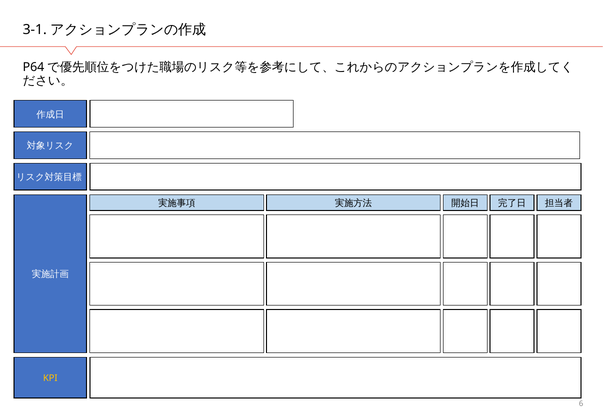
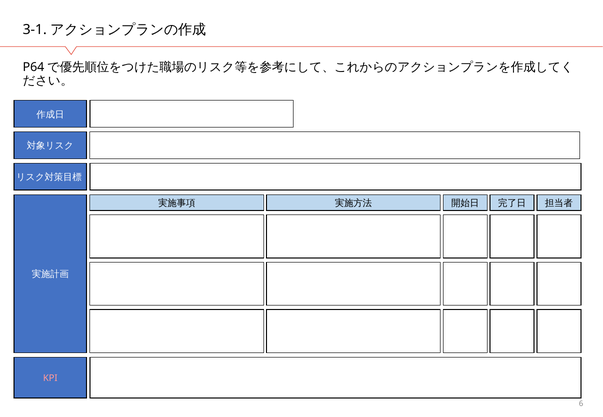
KPI colour: yellow -> pink
